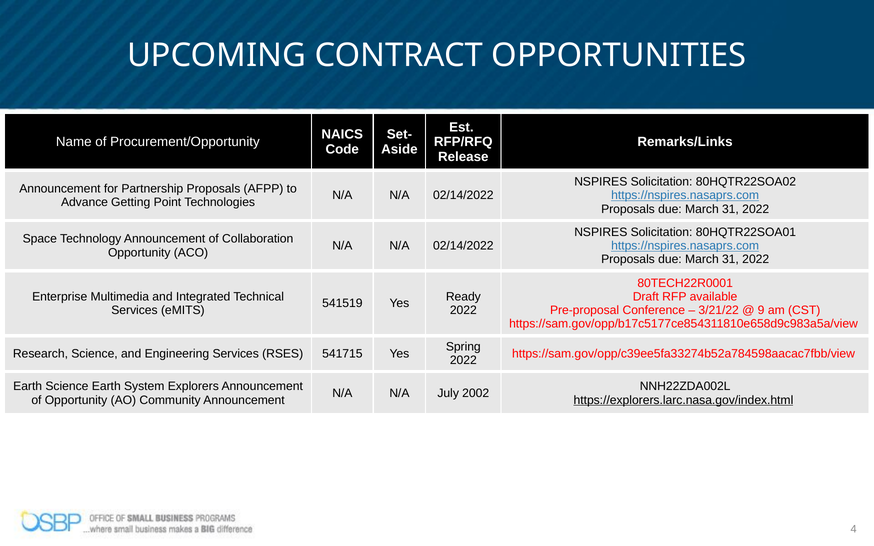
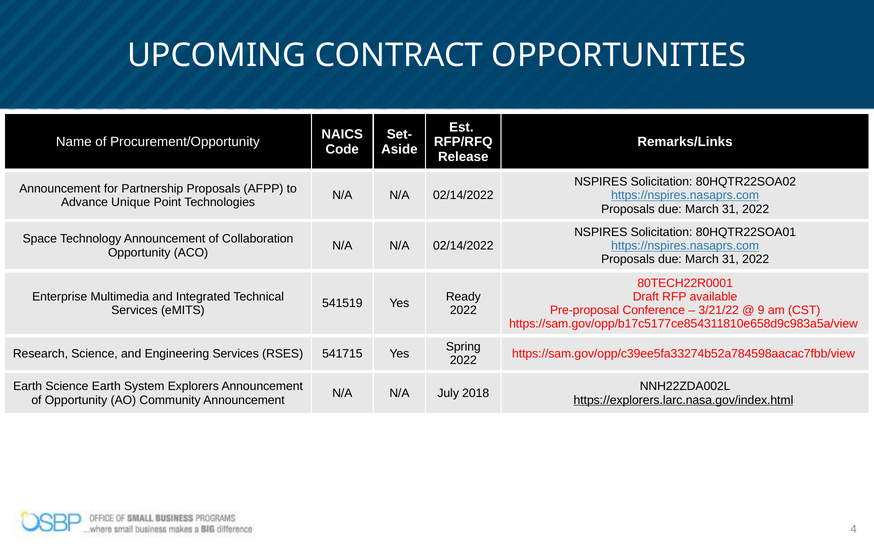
Getting: Getting -> Unique
2002: 2002 -> 2018
